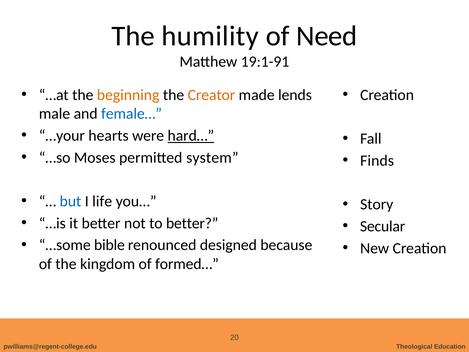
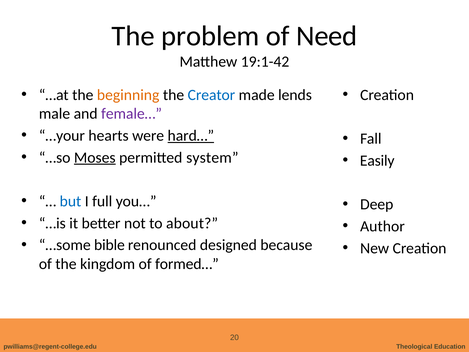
humility: humility -> problem
19:1-91: 19:1-91 -> 19:1-42
Creator colour: orange -> blue
female… colour: blue -> purple
Moses underline: none -> present
Finds: Finds -> Easily
life: life -> full
Story: Story -> Deep
to better: better -> about
Secular: Secular -> Author
